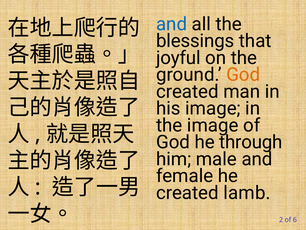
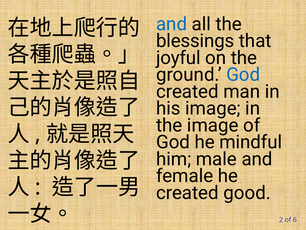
God at (243, 75) colour: orange -> blue
through: through -> mindful
lamb: lamb -> good
